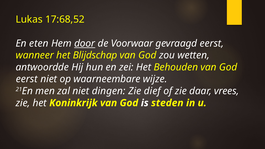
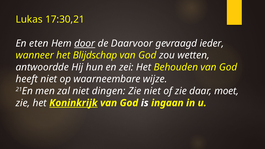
17:68,52: 17:68,52 -> 17:30,21
Voorwaar: Voorwaar -> Daarvoor
gevraagd eerst: eerst -> ieder
eerst at (27, 79): eerst -> heeft
Zie dief: dief -> niet
vrees: vrees -> moet
Koninkrijk underline: none -> present
steden: steden -> ingaan
